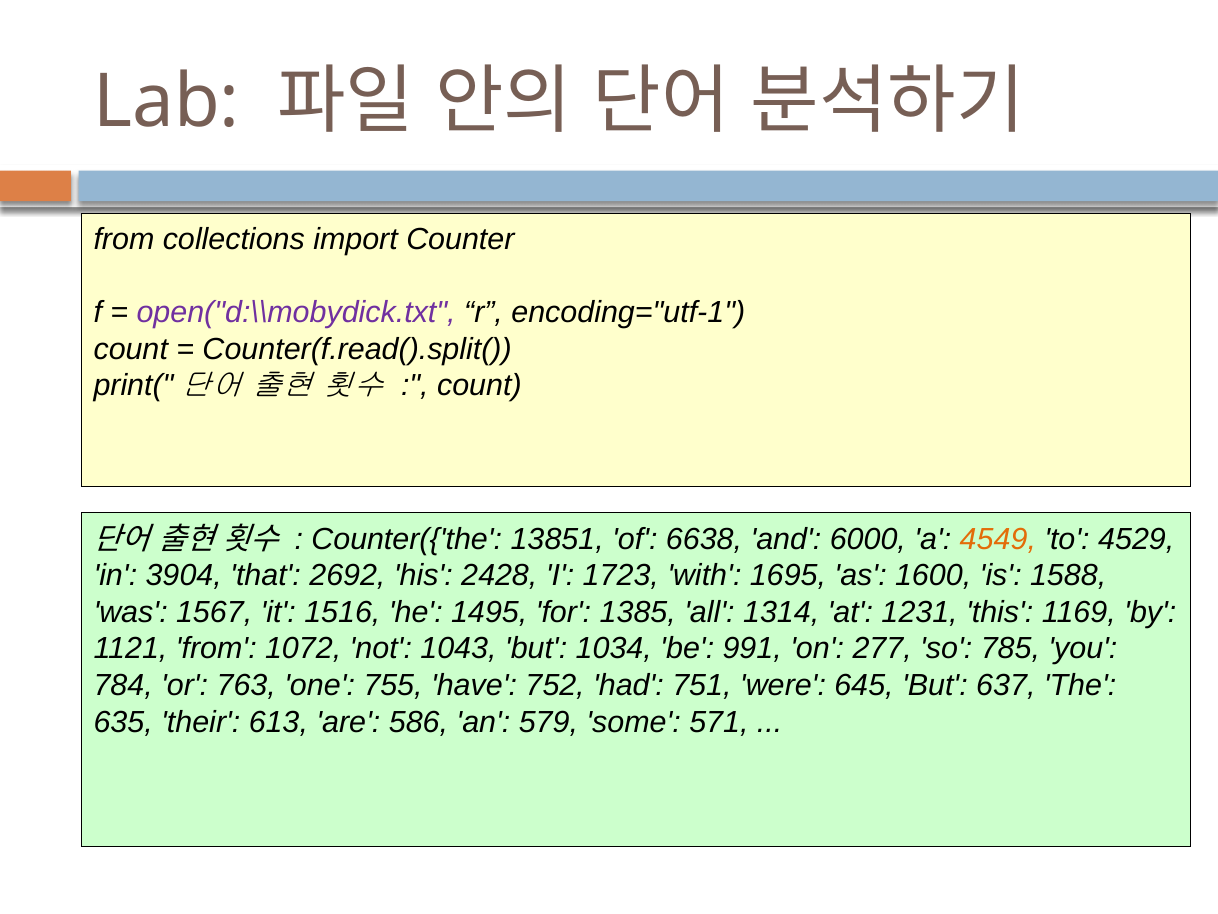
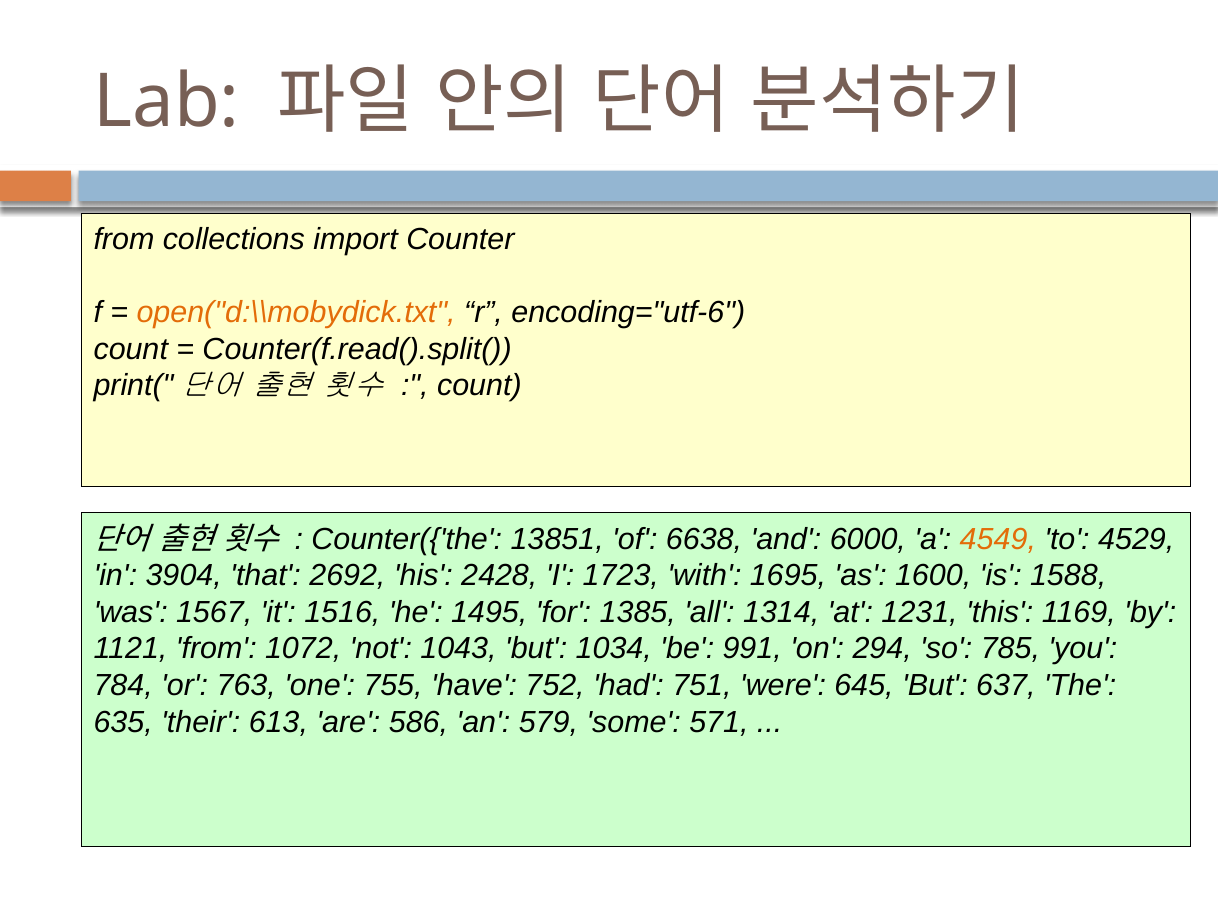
open("d:\\mobydick.txt colour: purple -> orange
encoding="utf-1: encoding="utf-1 -> encoding="utf-6
277: 277 -> 294
